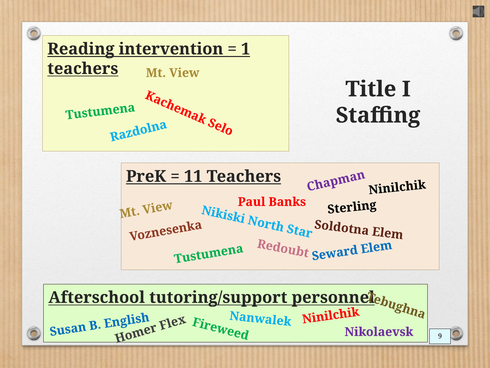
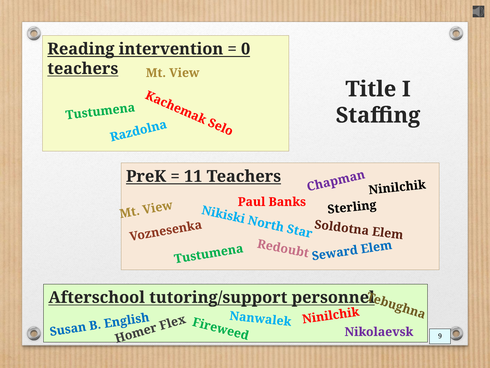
1: 1 -> 0
